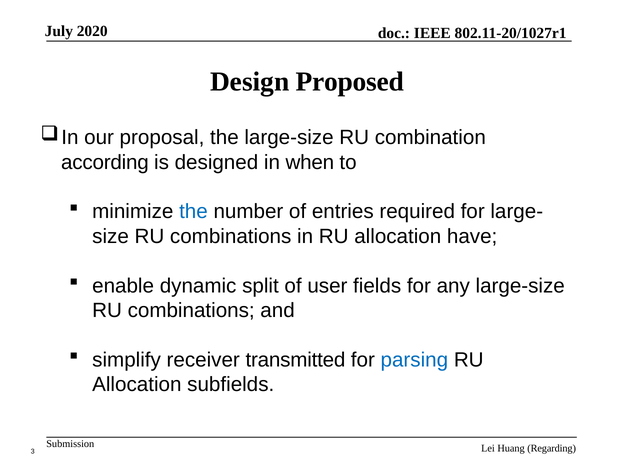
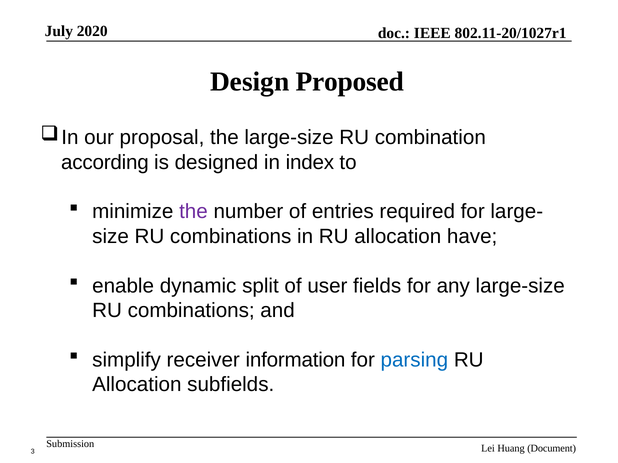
when: when -> index
the at (193, 212) colour: blue -> purple
transmitted: transmitted -> information
Regarding: Regarding -> Document
